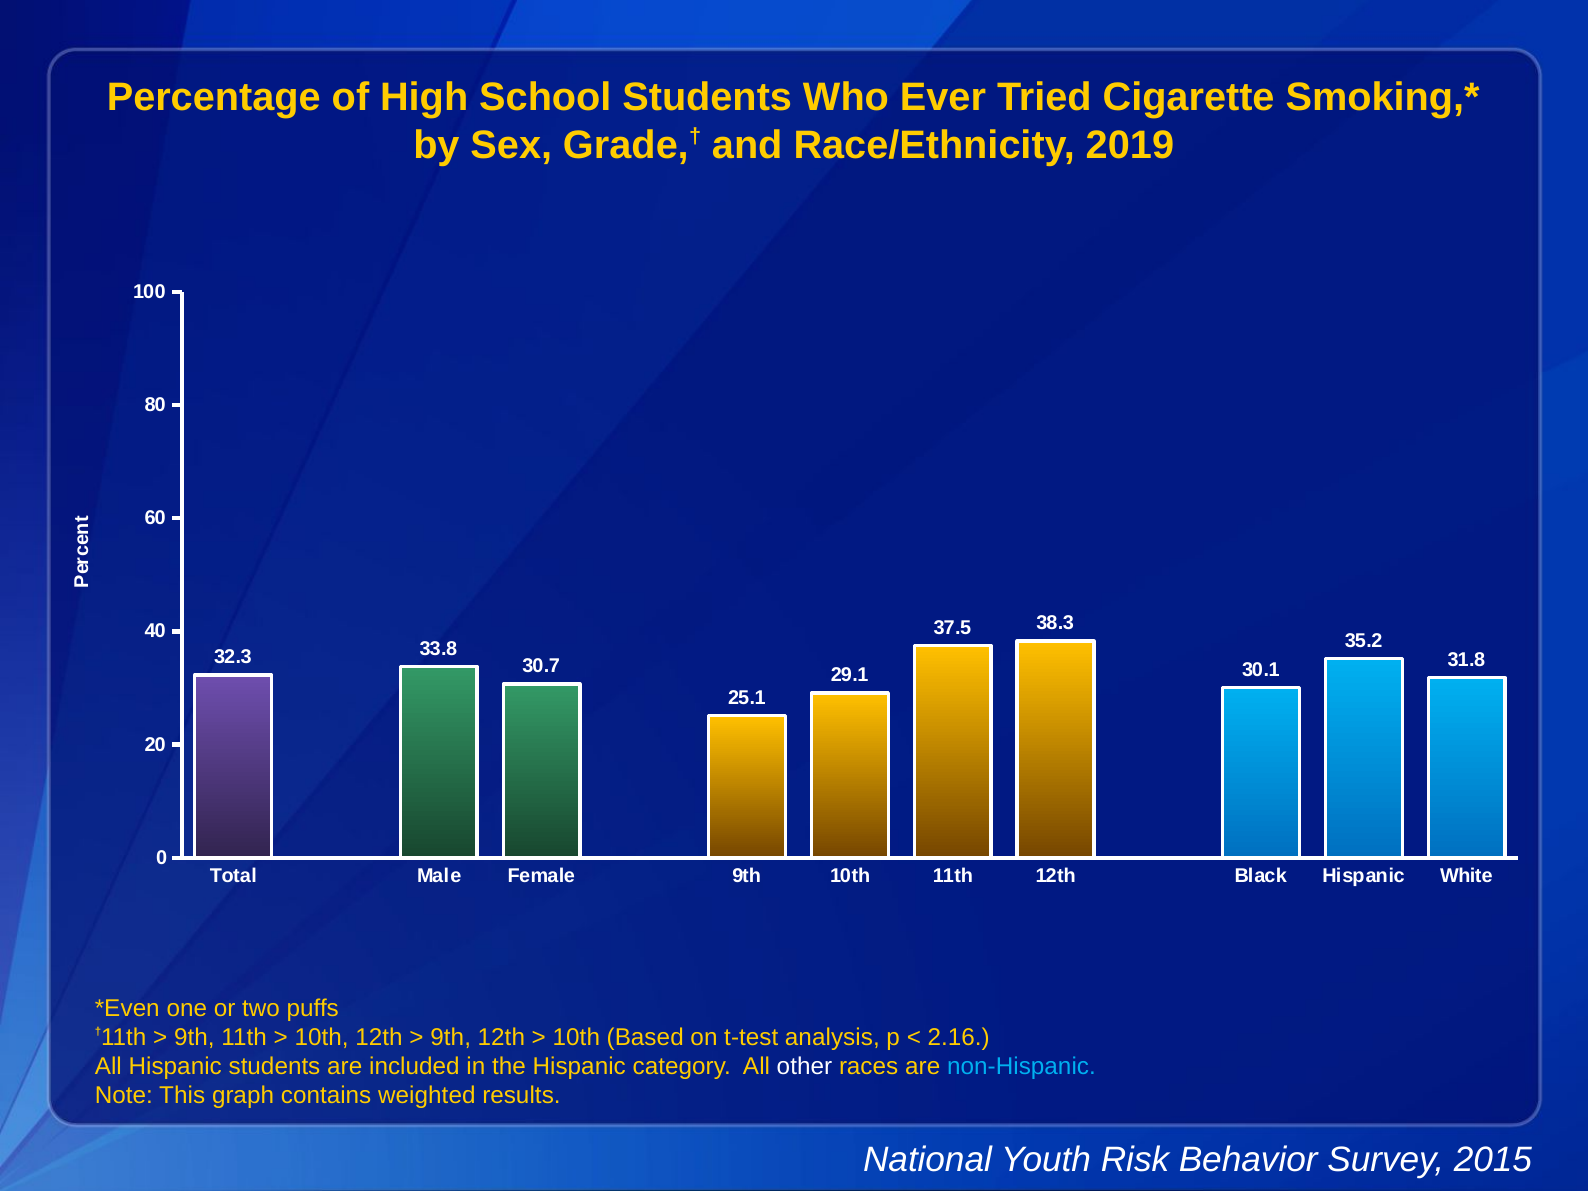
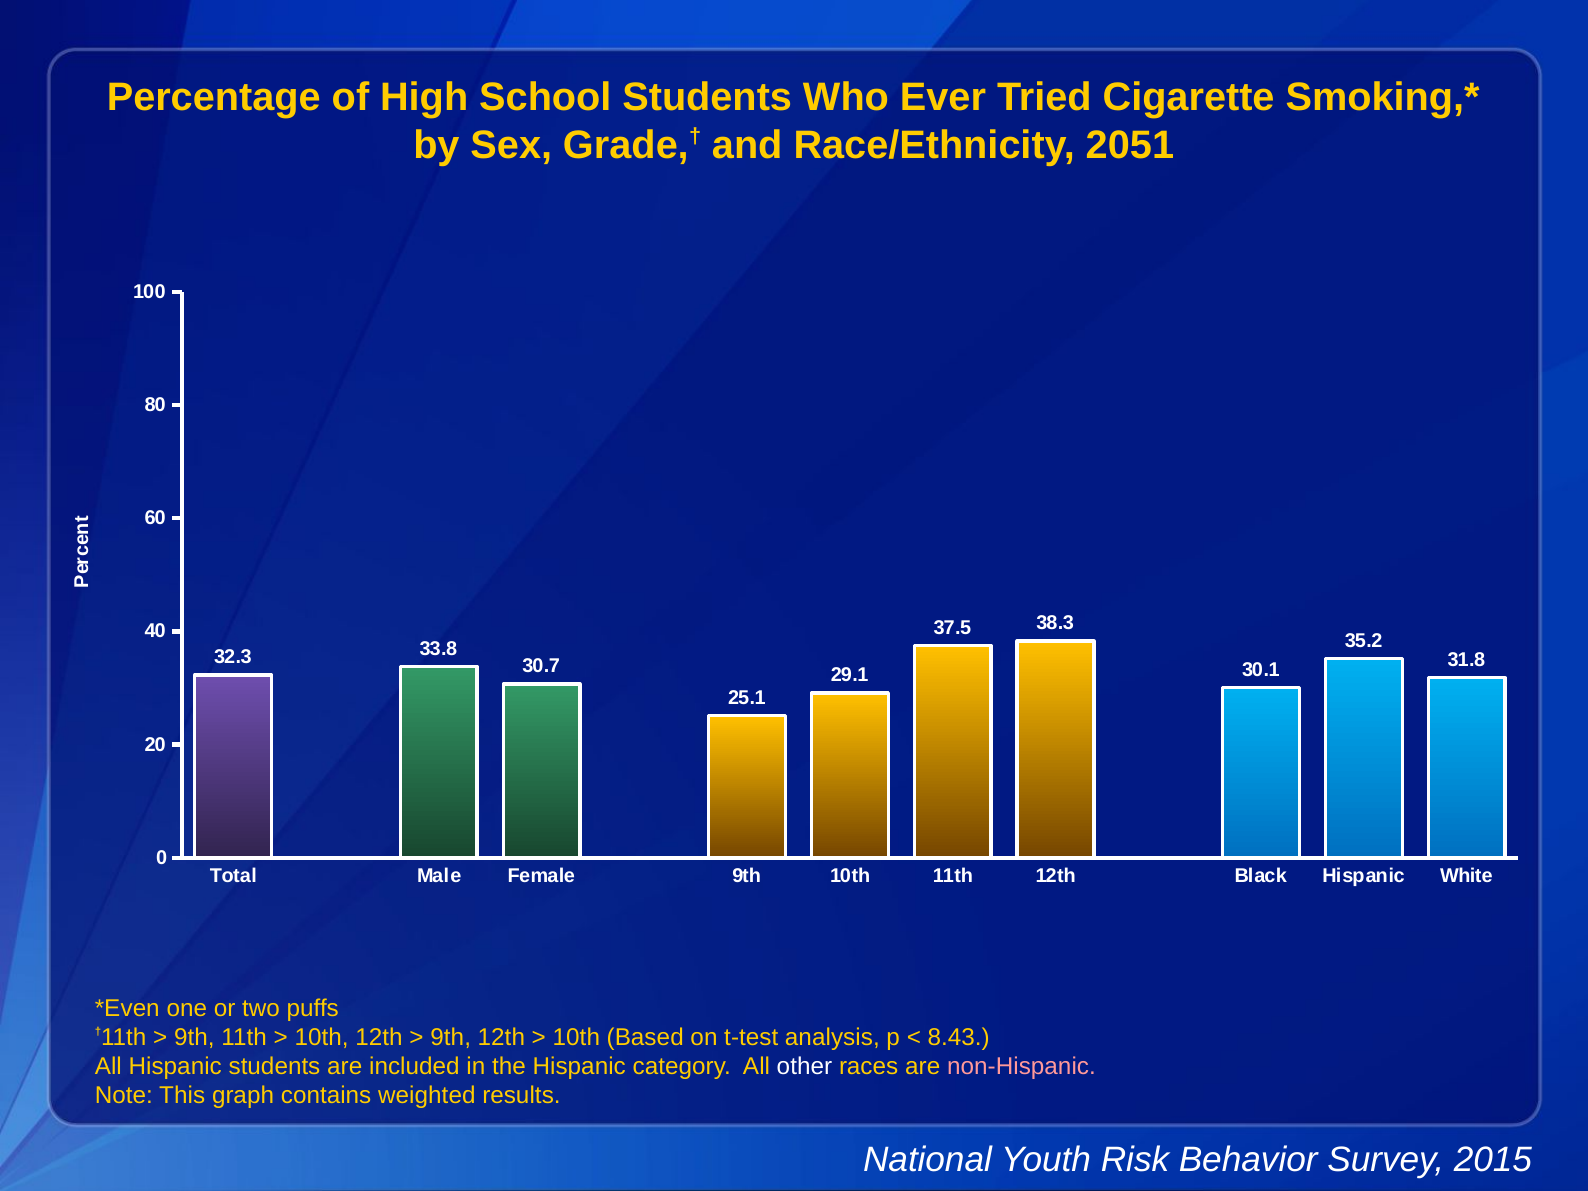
2019: 2019 -> 2051
2.16: 2.16 -> 8.43
non-Hispanic colour: light blue -> pink
